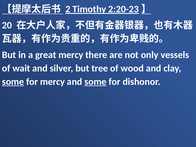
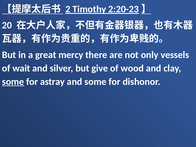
tree: tree -> give
for mercy: mercy -> astray
some at (95, 82) underline: present -> none
